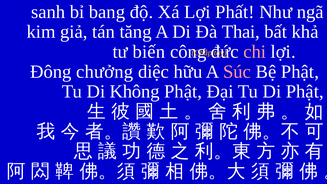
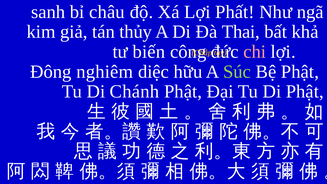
bang: bang -> châu
tăng: tăng -> thủy
chưởng: chưởng -> nghiêm
Súc colour: pink -> light green
Không: Không -> Chánh
